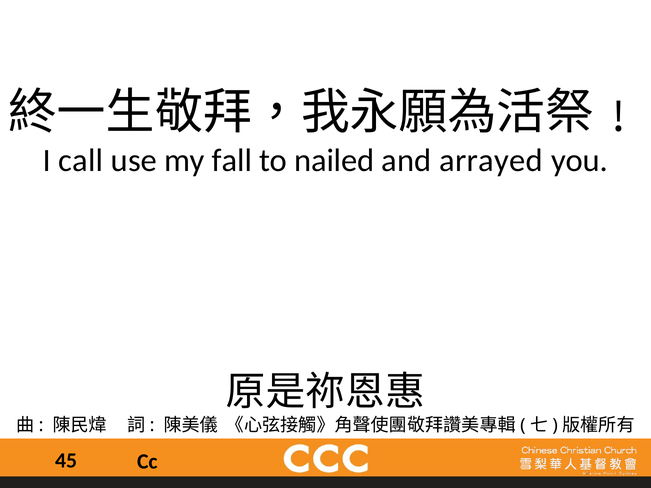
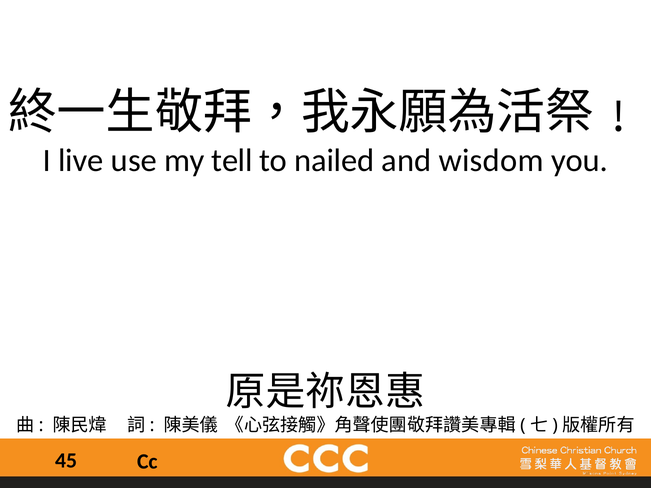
call: call -> live
fall: fall -> tell
arrayed: arrayed -> wisdom
